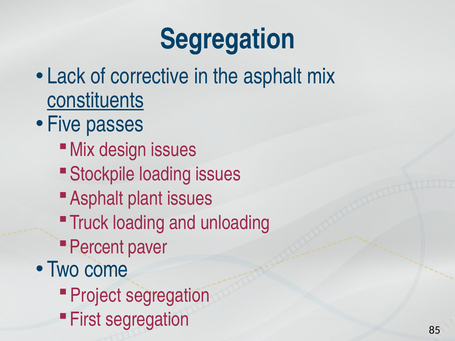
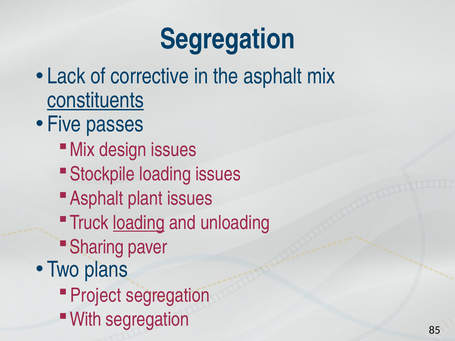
loading at (139, 223) underline: none -> present
Percent: Percent -> Sharing
come: come -> plans
First: First -> With
